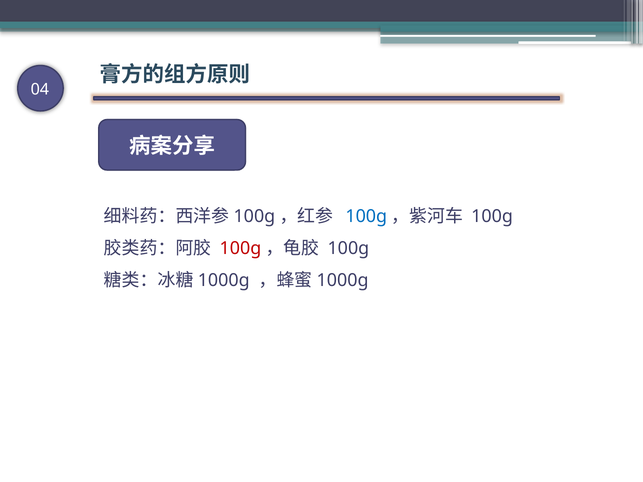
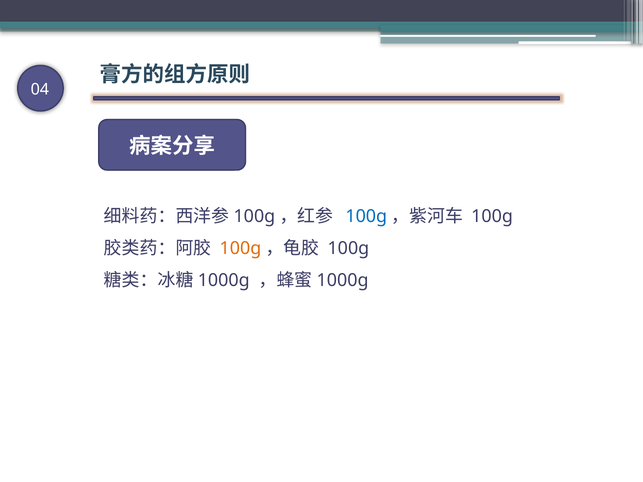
100g at (240, 248) colour: red -> orange
